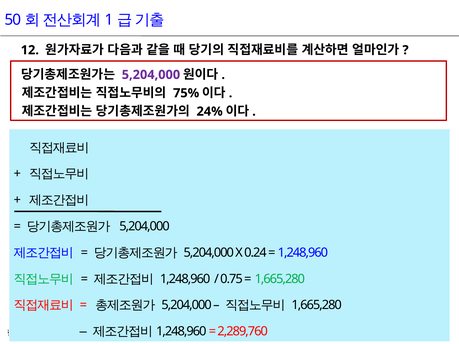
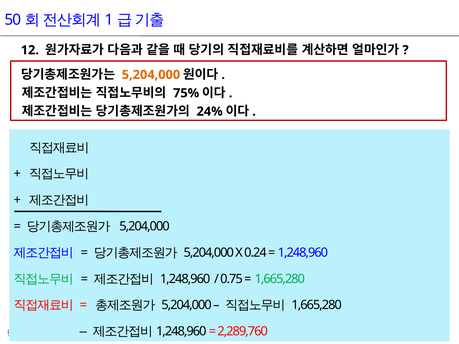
5,204,000 at (151, 75) colour: purple -> orange
